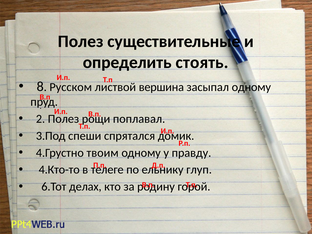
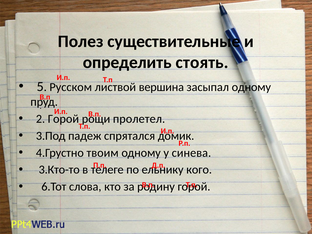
8: 8 -> 5
2 Полез: Полез -> Горой
поплавал: поплавал -> пролетел
спеши: спеши -> падеж
правду: правду -> синева
4.Кто-то: 4.Кто-то -> 3.Кто-то
глуп: глуп -> кого
делах: делах -> слова
